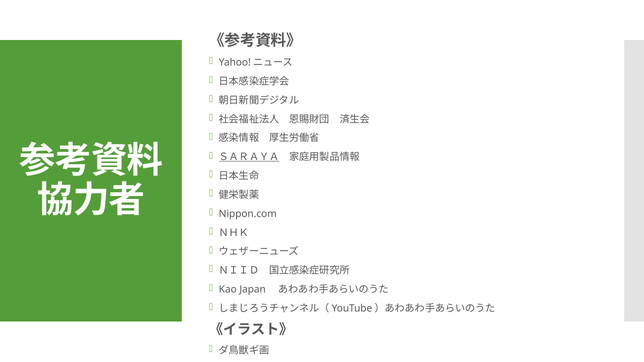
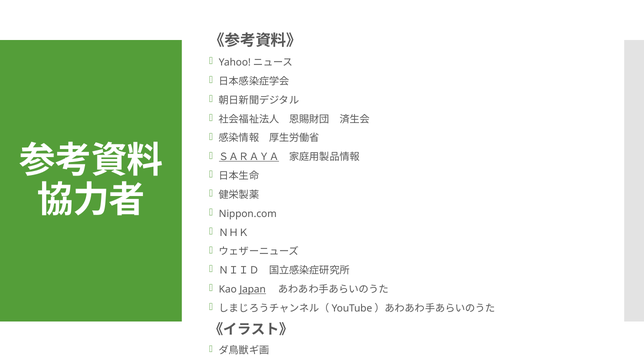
Japan underline: none -> present
